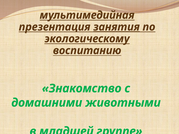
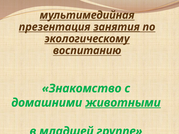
животными underline: none -> present
